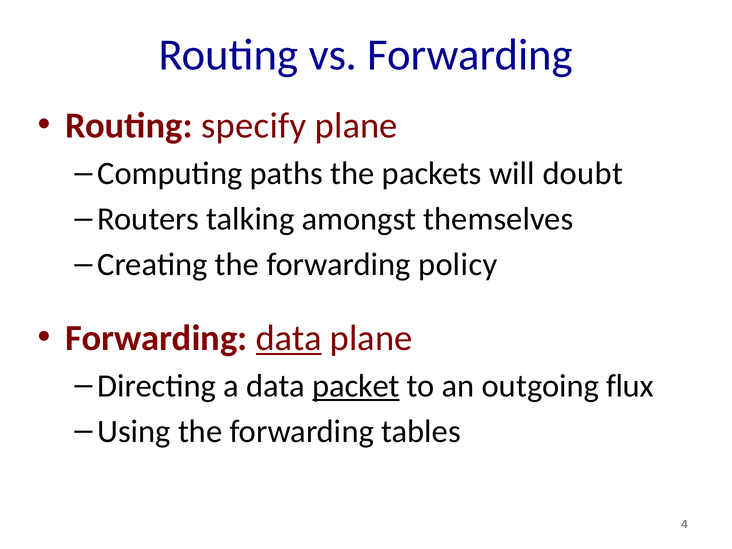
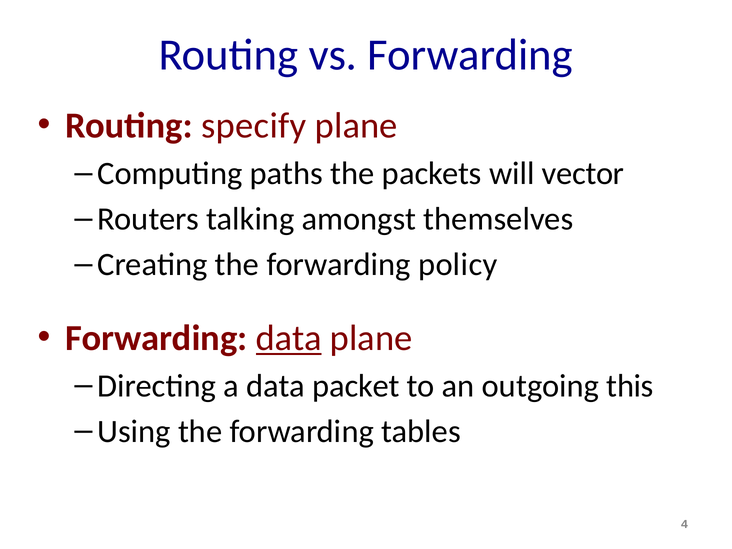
doubt: doubt -> vector
packet underline: present -> none
flux: flux -> this
